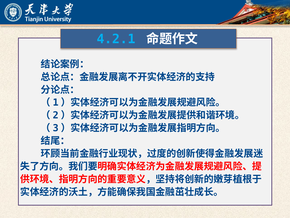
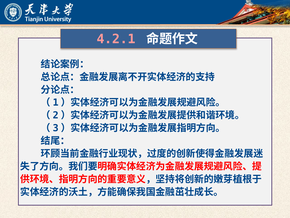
4.2.1 colour: light blue -> pink
